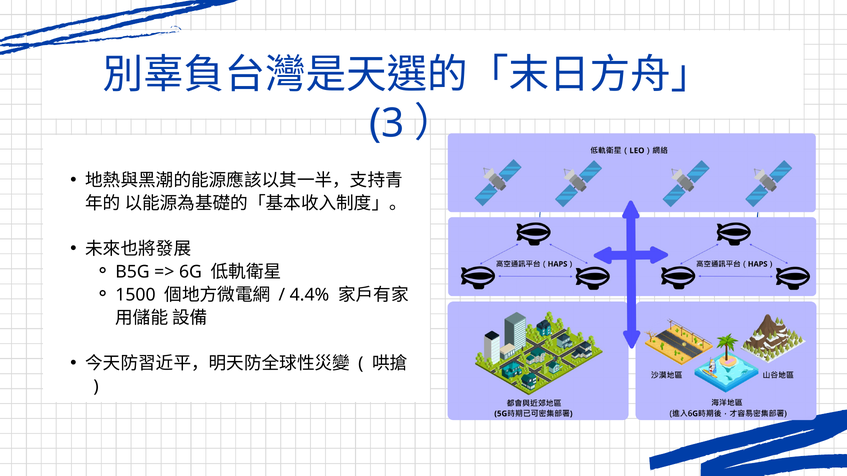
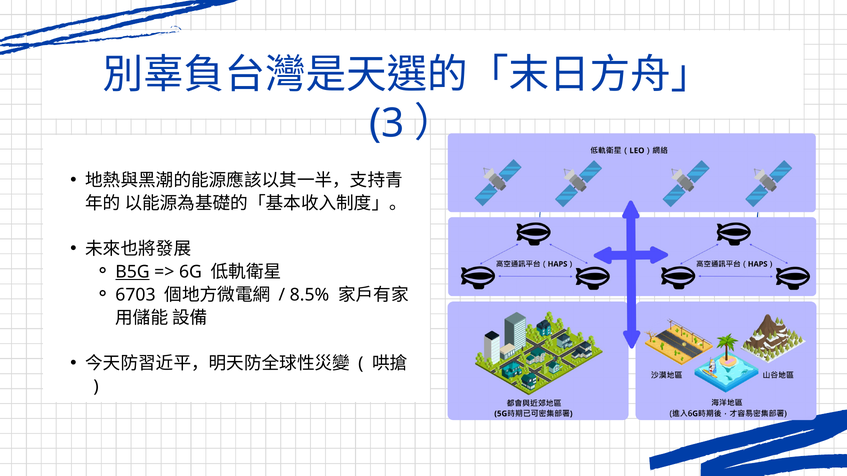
B5G underline: none -> present
1500: 1500 -> 6703
4.4%: 4.4% -> 8.5%
